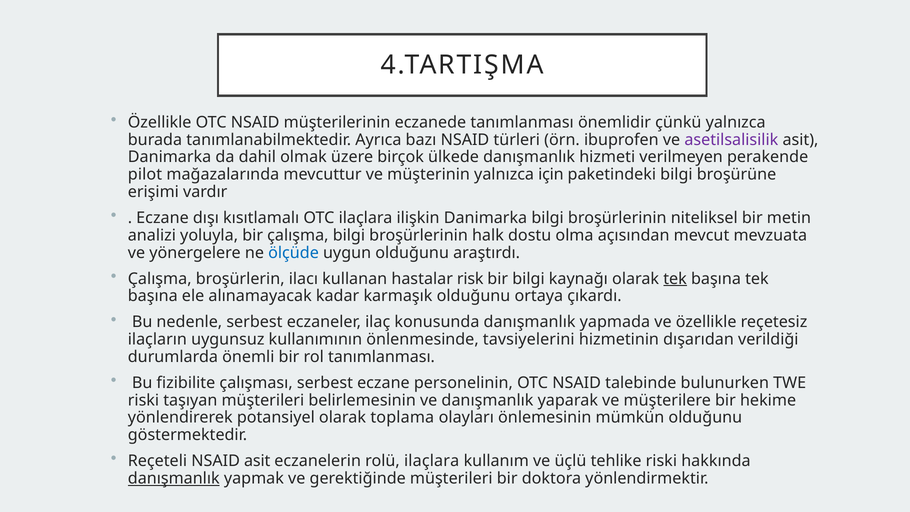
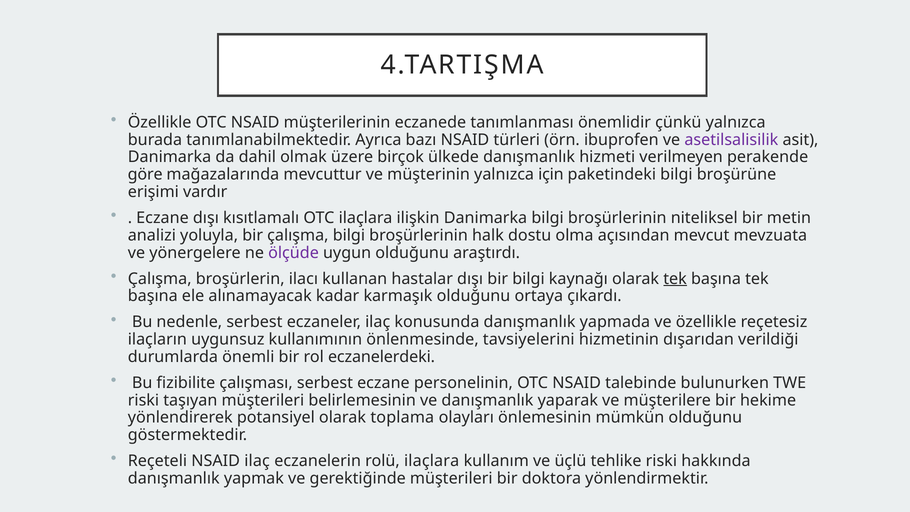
pilot: pilot -> göre
ölçüde colour: blue -> purple
hastalar risk: risk -> dışı
rol tanımlanması: tanımlanması -> eczanelerdeki
NSAID asit: asit -> ilaç
danışmanlık at (174, 478) underline: present -> none
